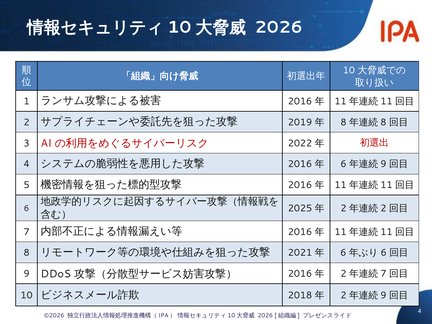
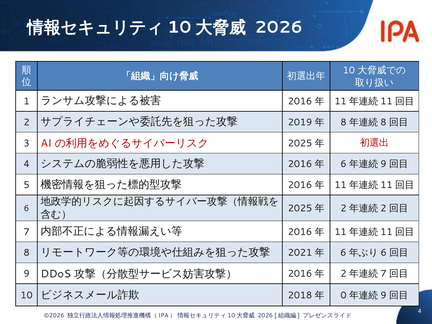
2022 at (300, 143): 2022 -> 2025
2 at (344, 295): 2 -> 0
